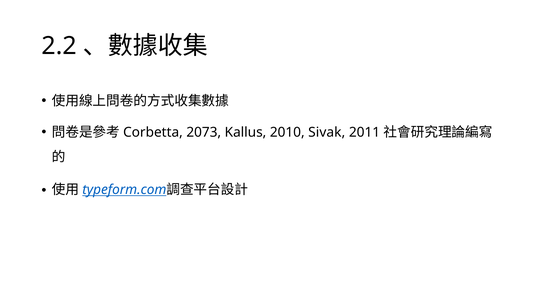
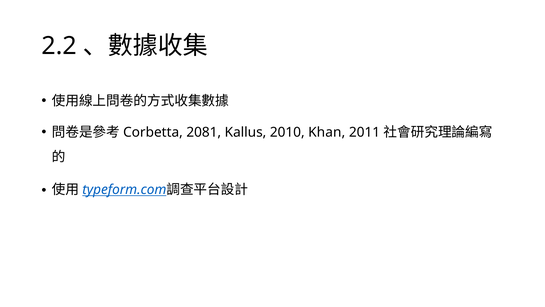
2073: 2073 -> 2081
Sivak: Sivak -> Khan
